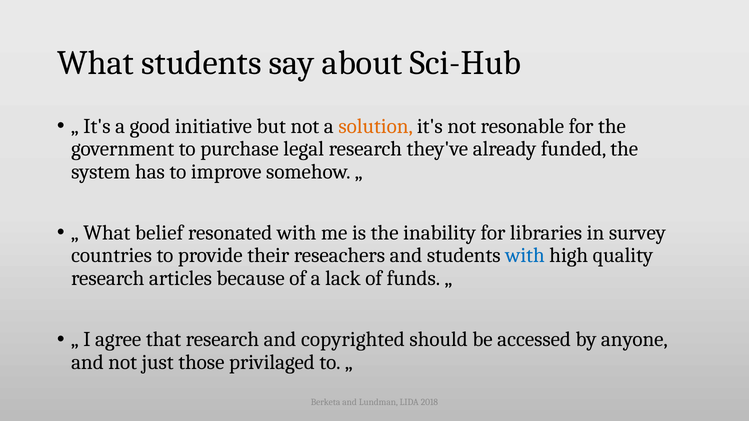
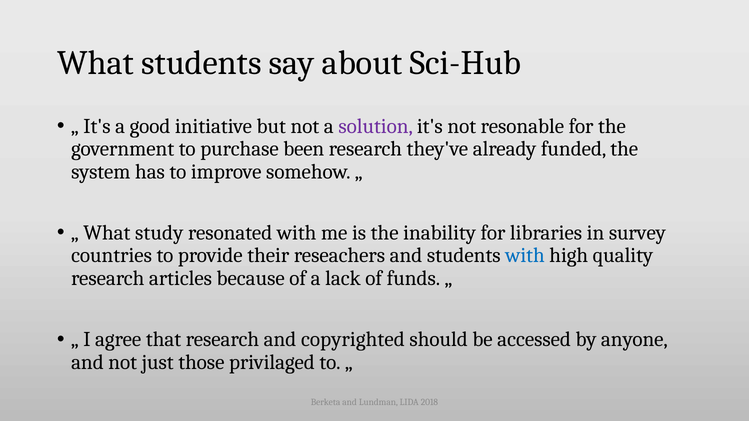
solution colour: orange -> purple
legal: legal -> been
belief: belief -> study
